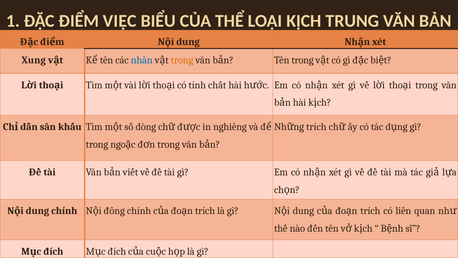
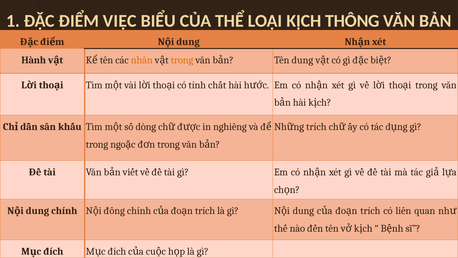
TRUNG: TRUNG -> THÔNG
Xung: Xung -> Hành
nhân colour: blue -> orange
Tên trong: trong -> dung
